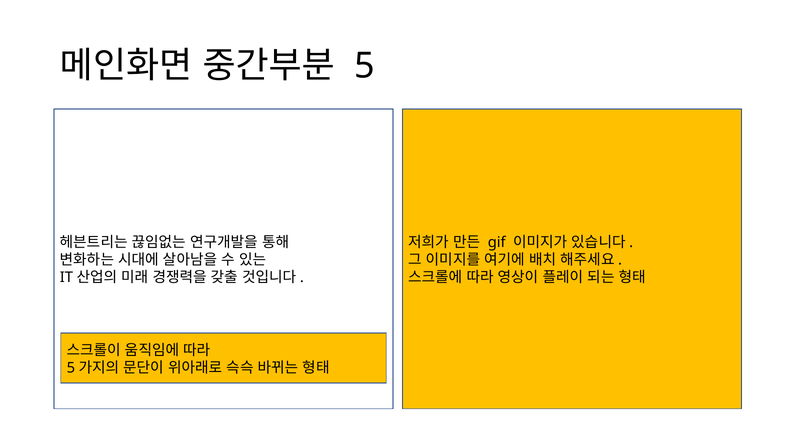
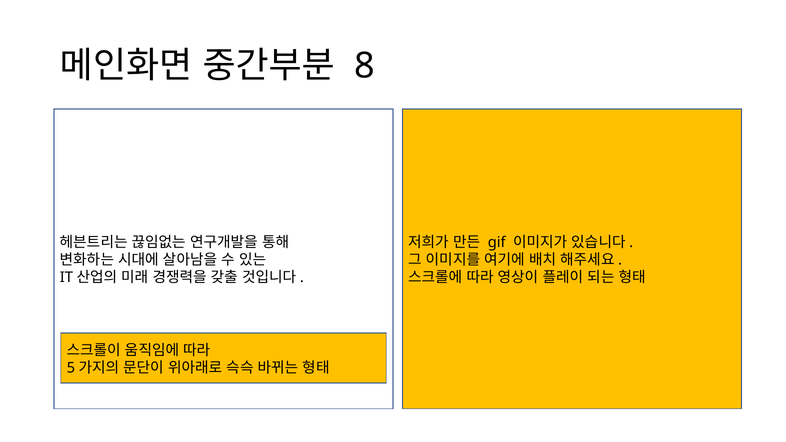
5: 5 -> 8
